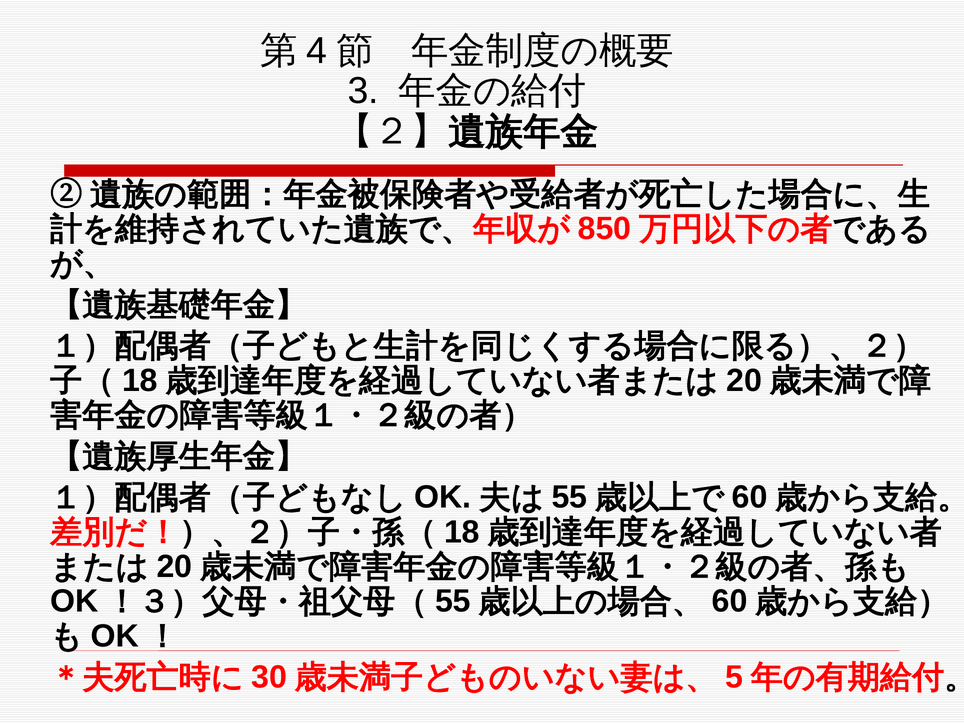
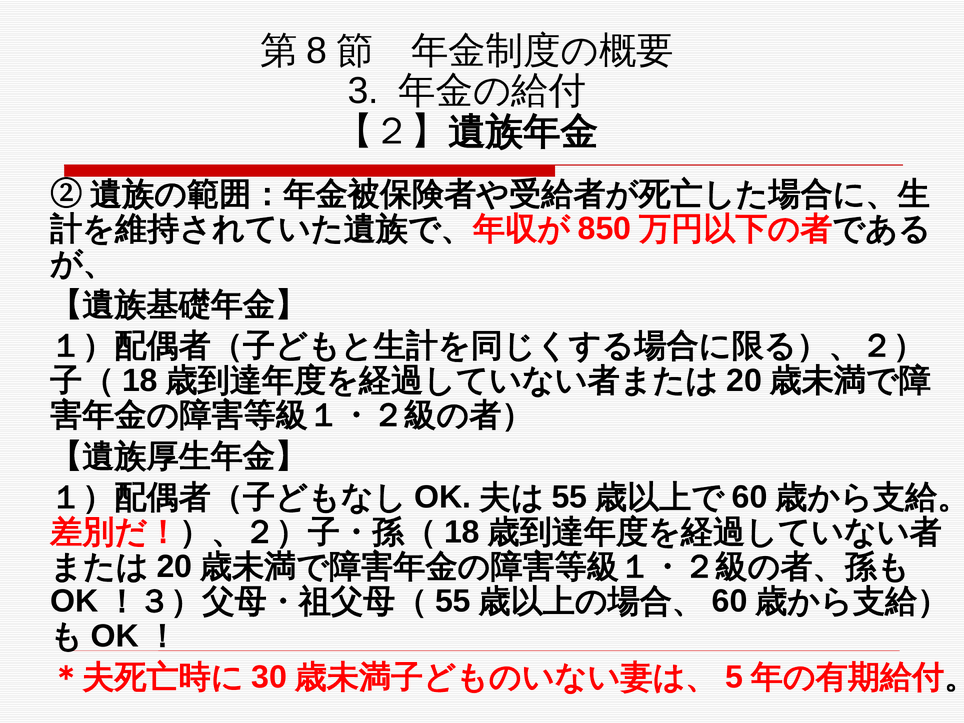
4: 4 -> 8
